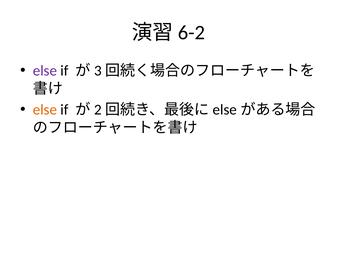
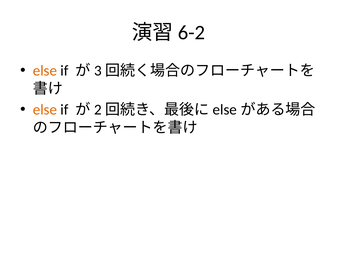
else at (45, 71) colour: purple -> orange
